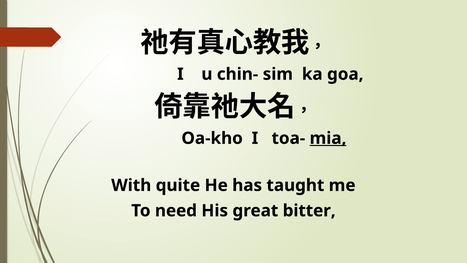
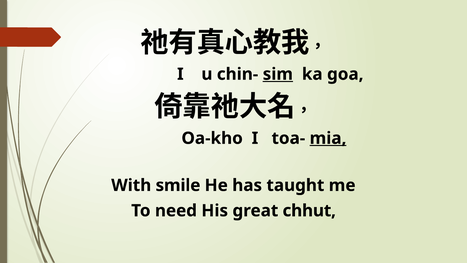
sim underline: none -> present
quite: quite -> smile
bitter: bitter -> chhut
